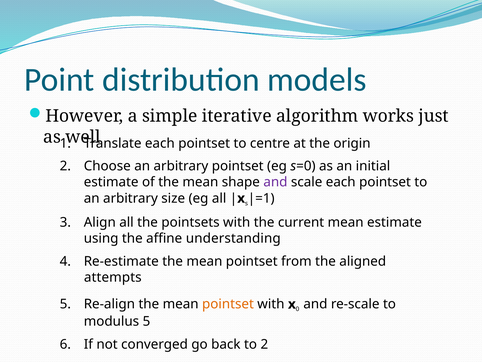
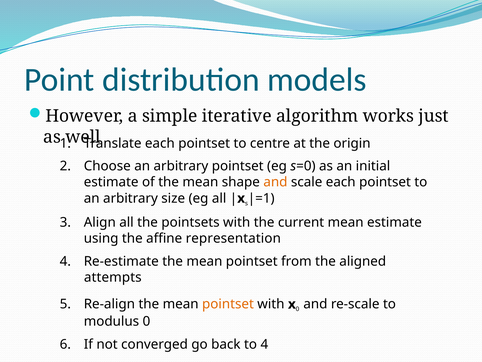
and at (275, 182) colour: purple -> orange
understanding: understanding -> representation
modulus 5: 5 -> 0
to 2: 2 -> 4
